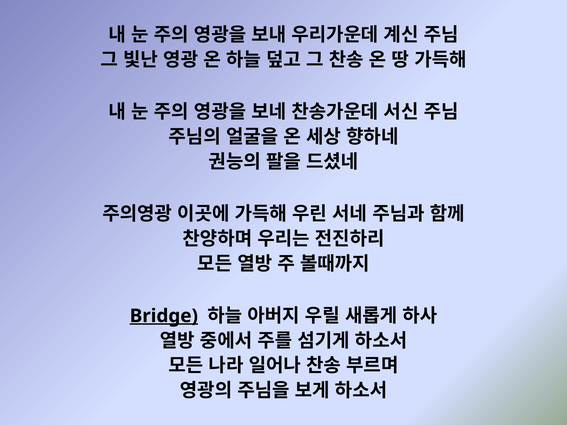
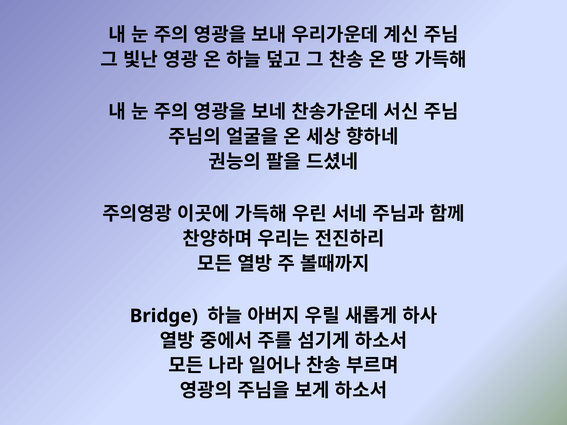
Bridge underline: present -> none
